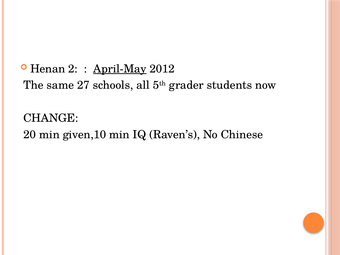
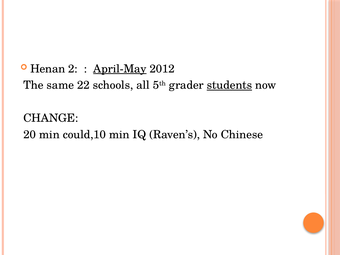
27: 27 -> 22
students underline: none -> present
given,10: given,10 -> could,10
